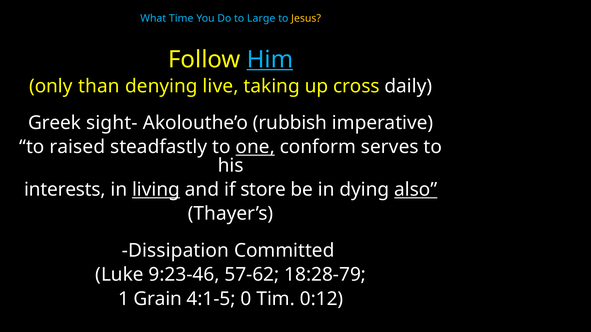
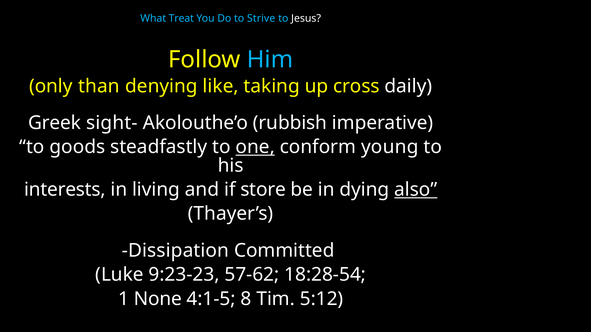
Time: Time -> Treat
Large: Large -> Strive
Jesus colour: yellow -> white
Him underline: present -> none
live: live -> like
raised: raised -> goods
serves: serves -> young
living underline: present -> none
9:23-46: 9:23-46 -> 9:23-23
18:28-79: 18:28-79 -> 18:28-54
Grain: Grain -> None
0: 0 -> 8
0:12: 0:12 -> 5:12
